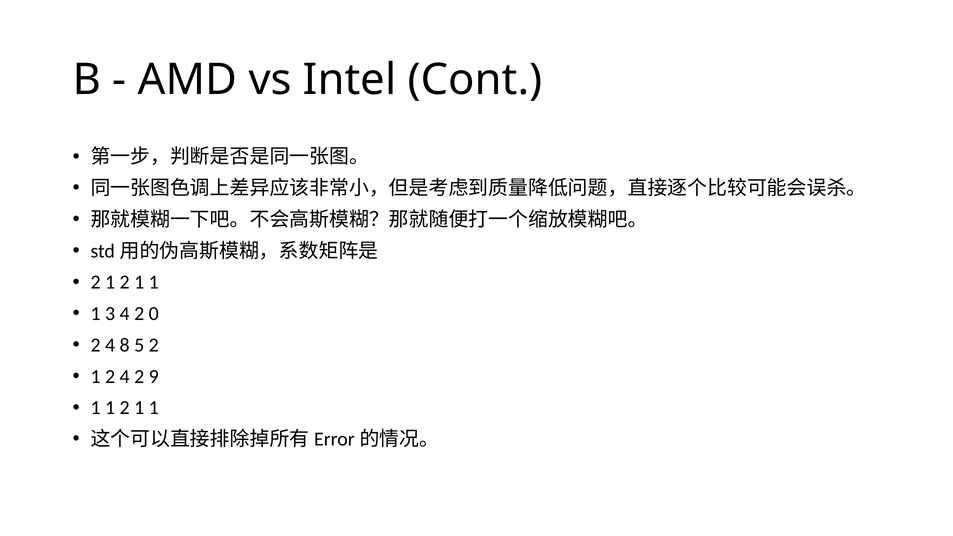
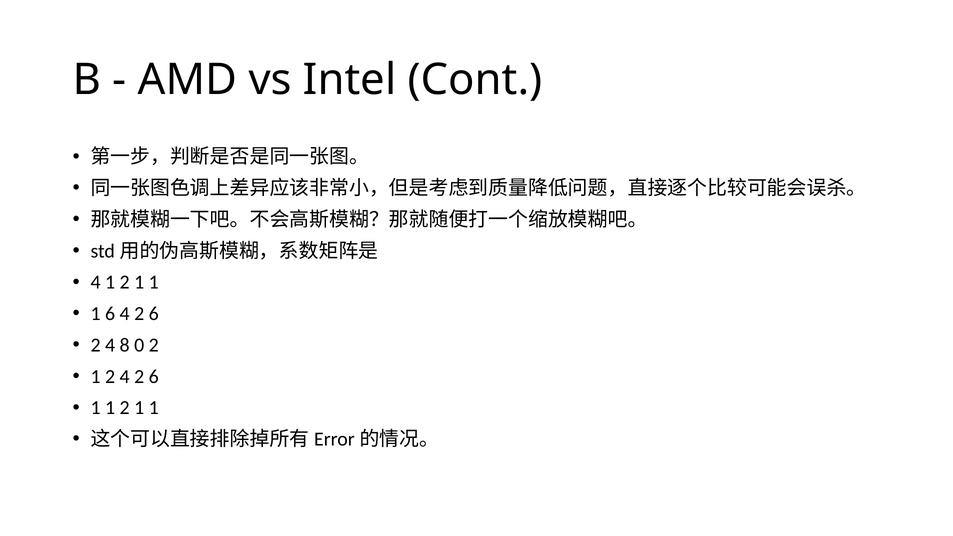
2 at (96, 282): 2 -> 4
1 3: 3 -> 6
0 at (154, 314): 0 -> 6
5: 5 -> 0
2 4 2 9: 9 -> 6
